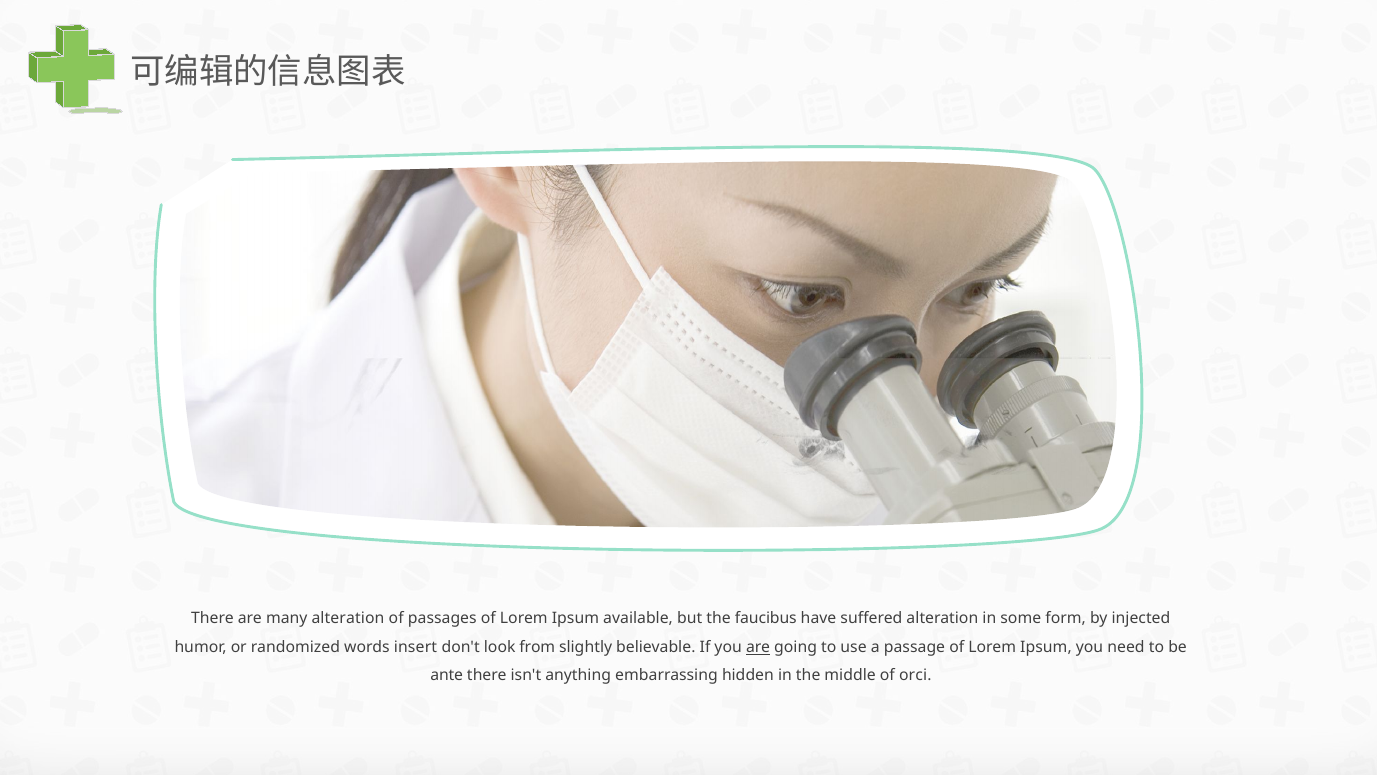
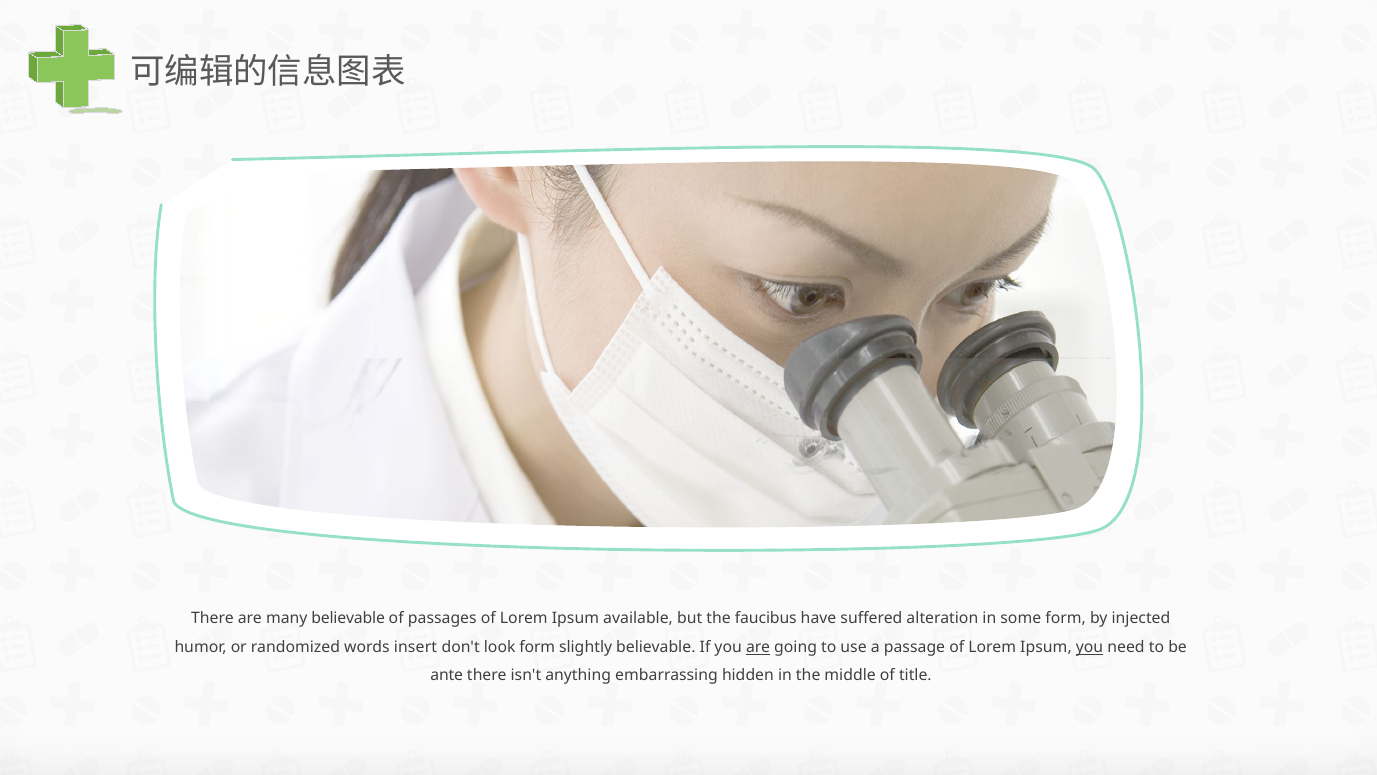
many alteration: alteration -> believable
look from: from -> form
you at (1089, 647) underline: none -> present
orci: orci -> title
